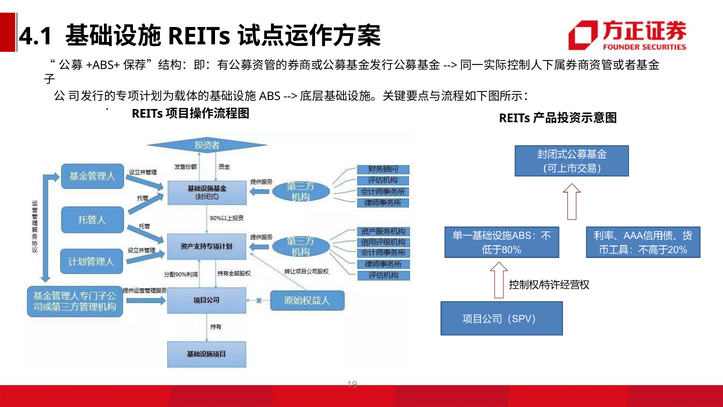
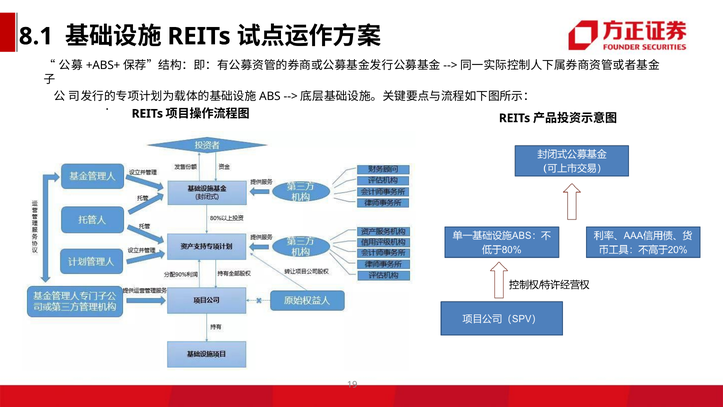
4.1: 4.1 -> 8.1
